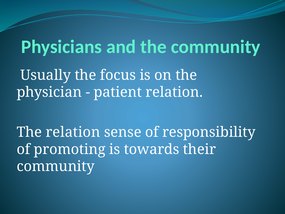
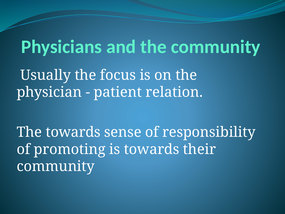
The relation: relation -> towards
